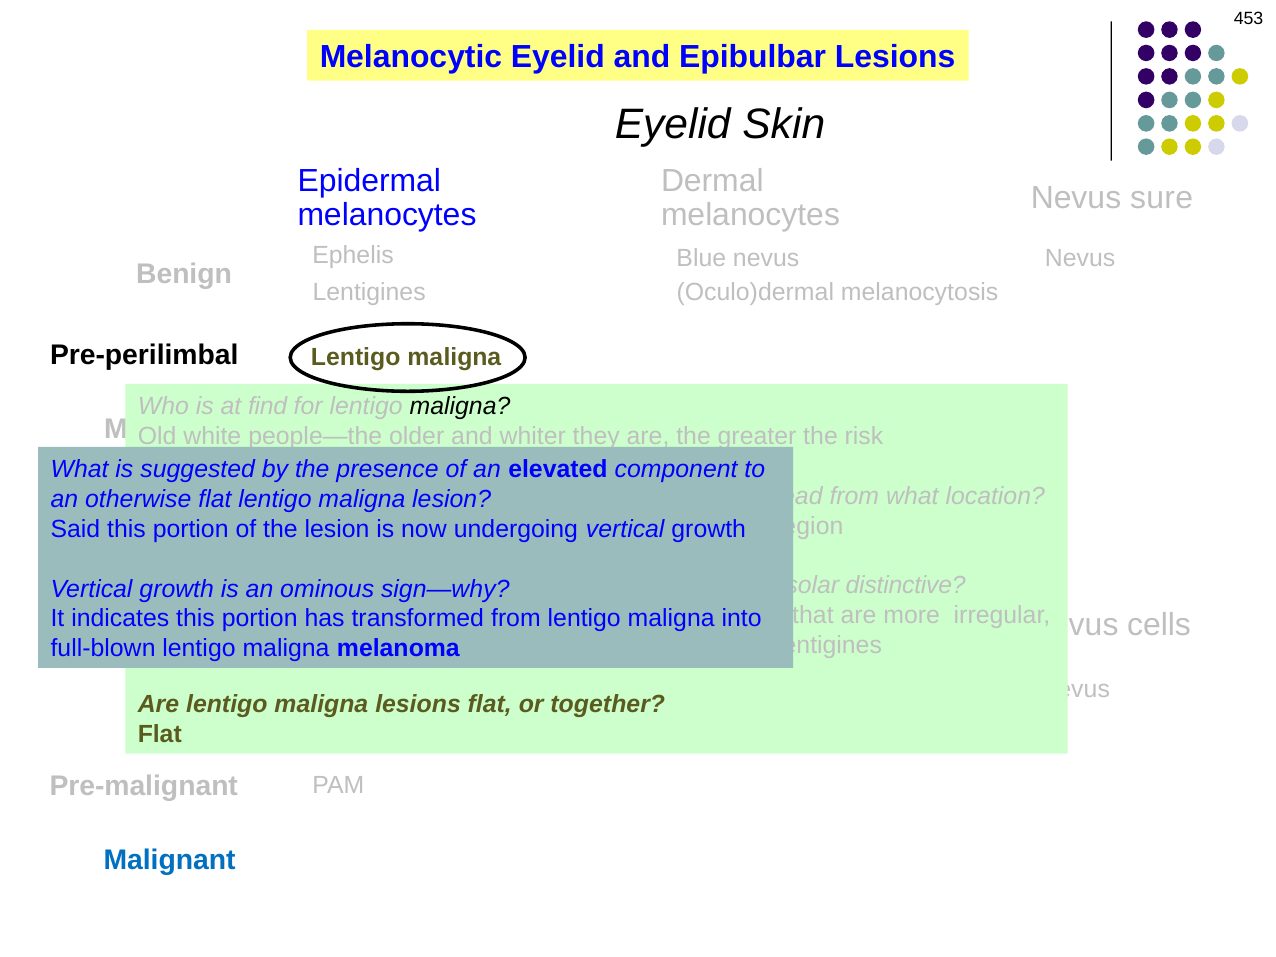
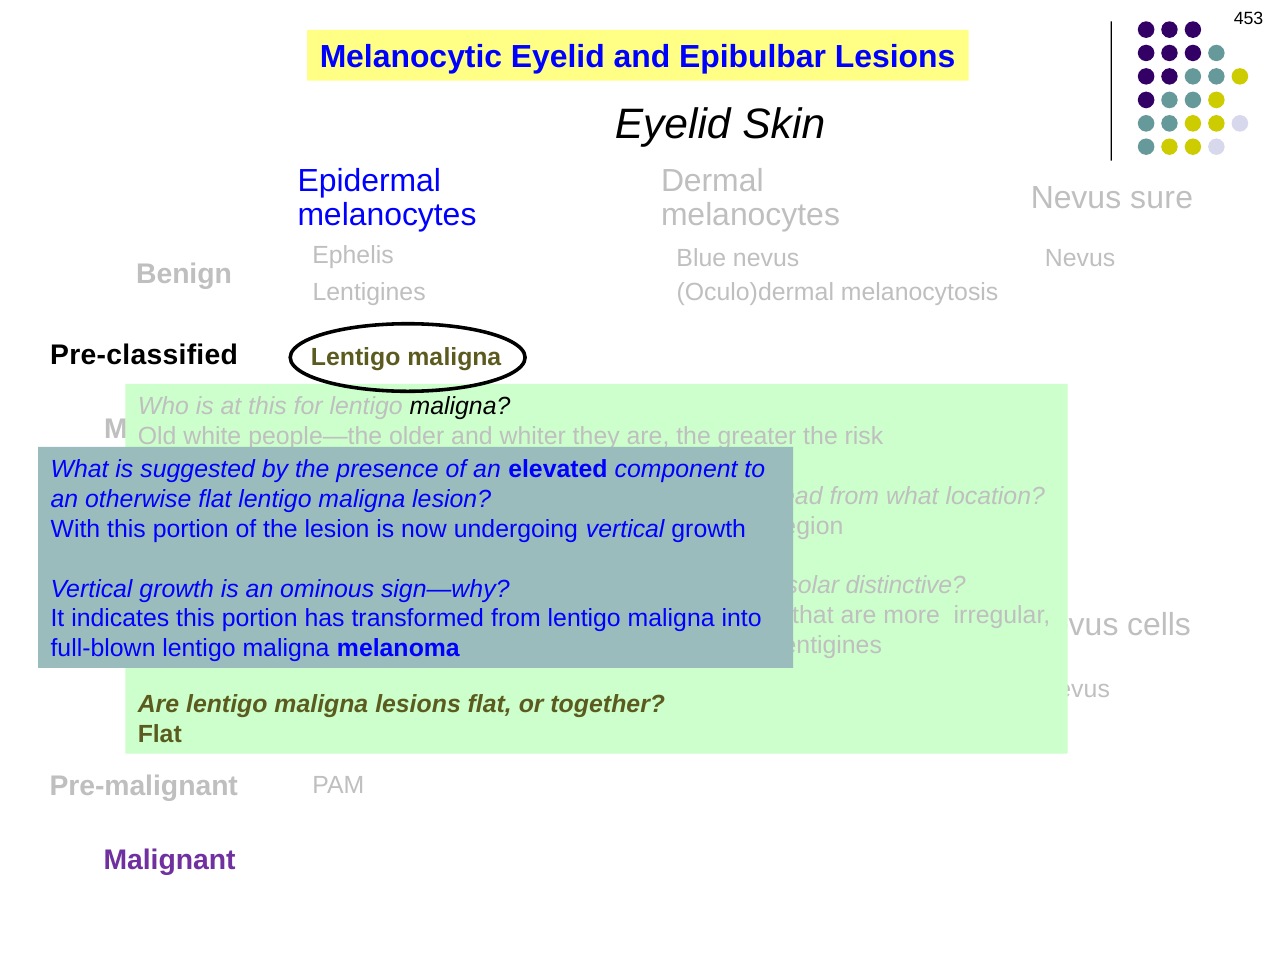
Pre-perilimbal: Pre-perilimbal -> Pre-classified
at find: find -> this
Said: Said -> With
Malignant at (170, 861) colour: blue -> purple
